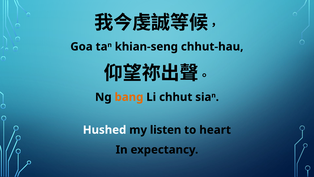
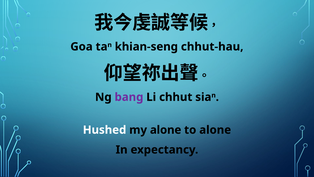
bang colour: orange -> purple
my listen: listen -> alone
to heart: heart -> alone
